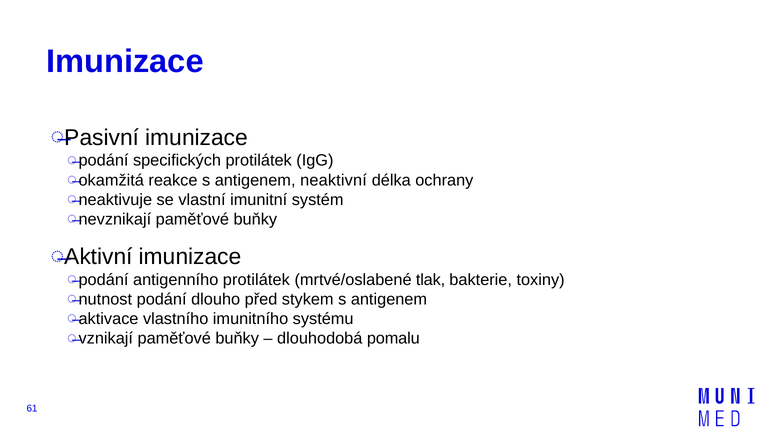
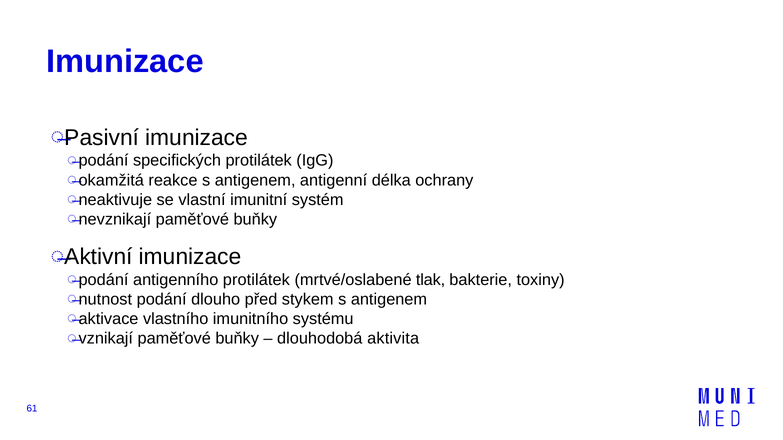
neaktivní: neaktivní -> antigenní
pomalu: pomalu -> aktivita
